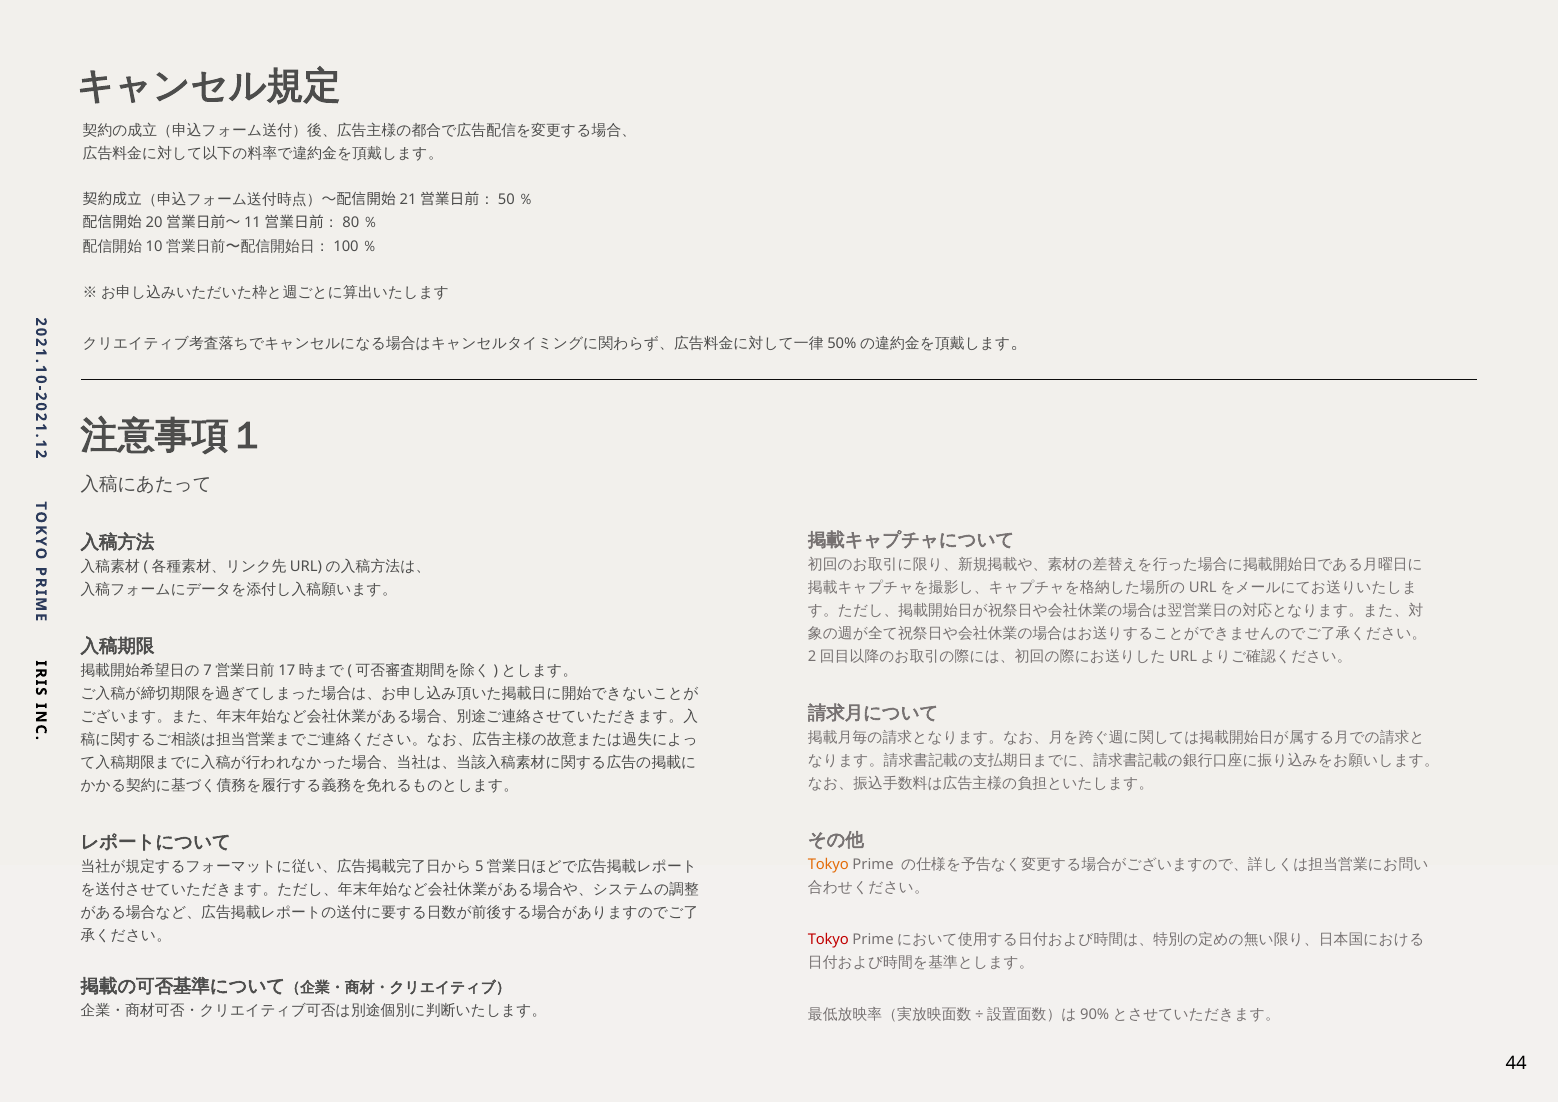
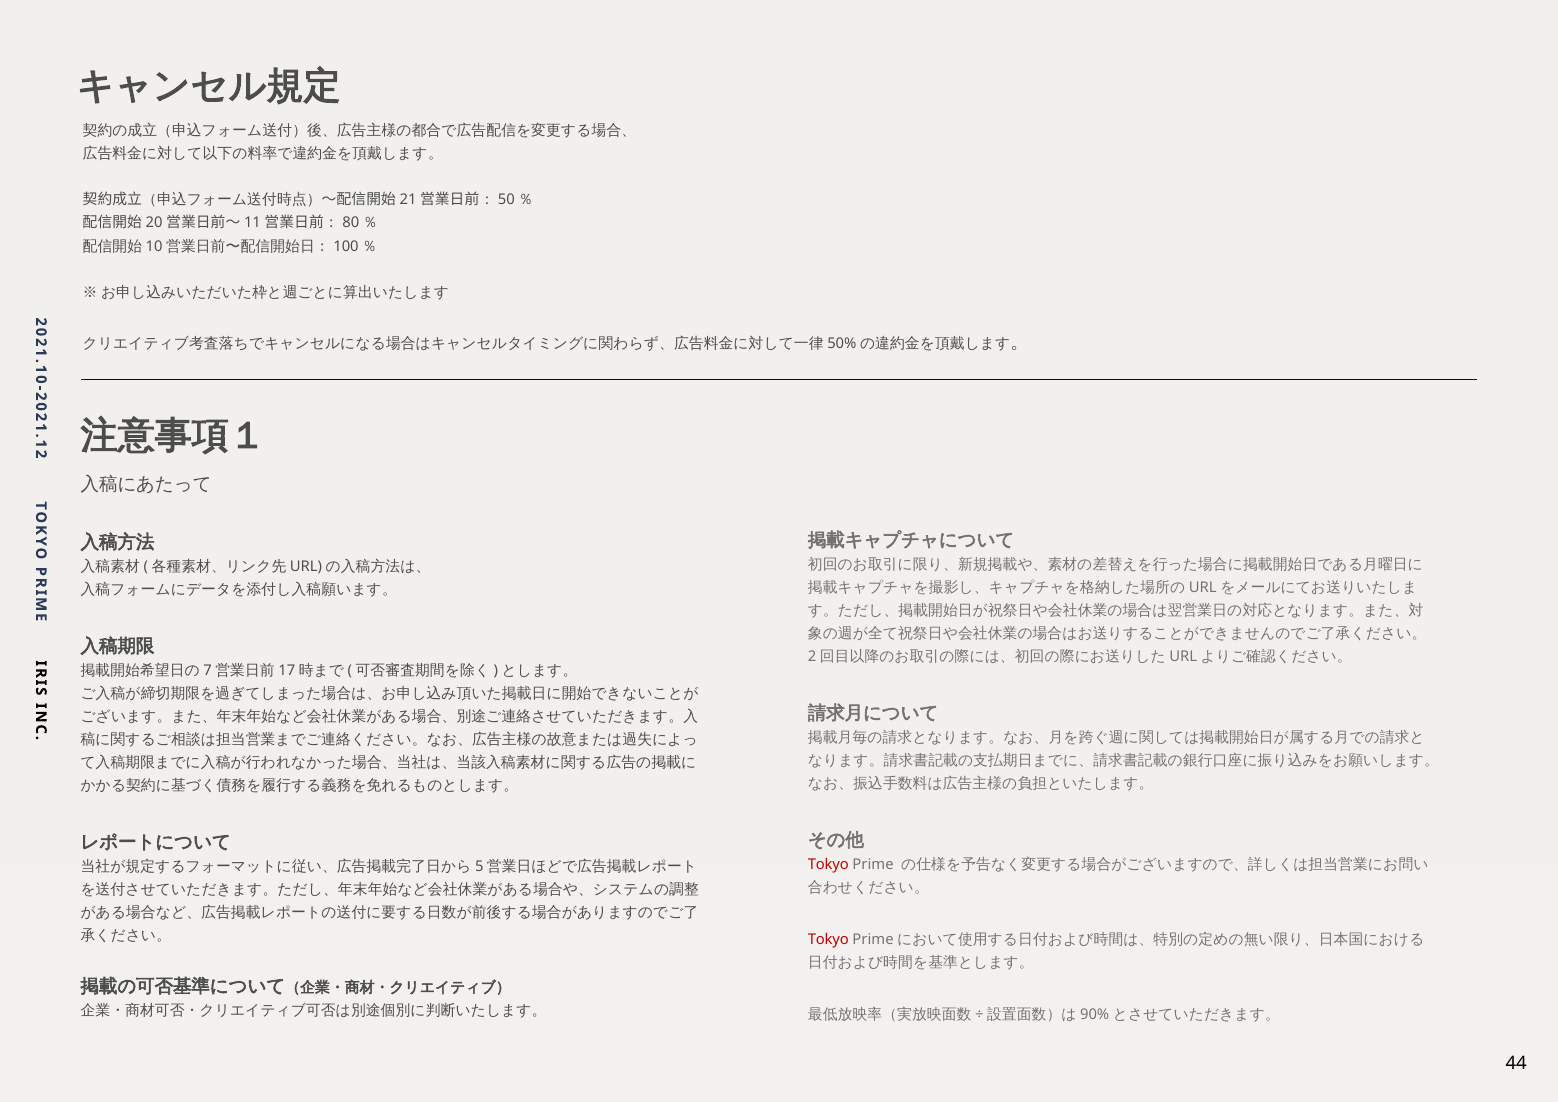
Tokyo at (828, 865) colour: orange -> red
